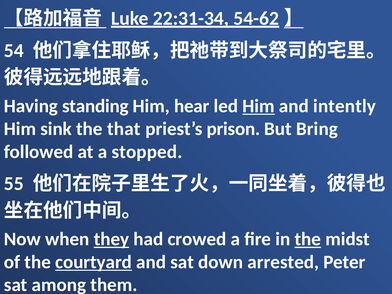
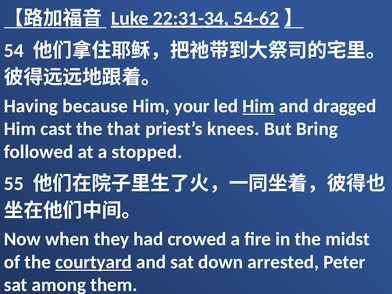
standing: standing -> because
hear: hear -> your
intently: intently -> dragged
sink: sink -> cast
prison: prison -> knees
they underline: present -> none
the at (308, 239) underline: present -> none
